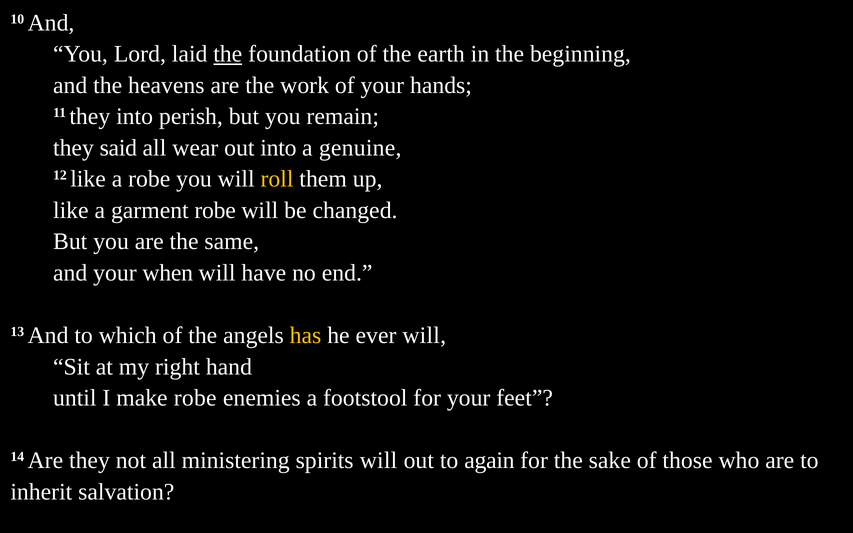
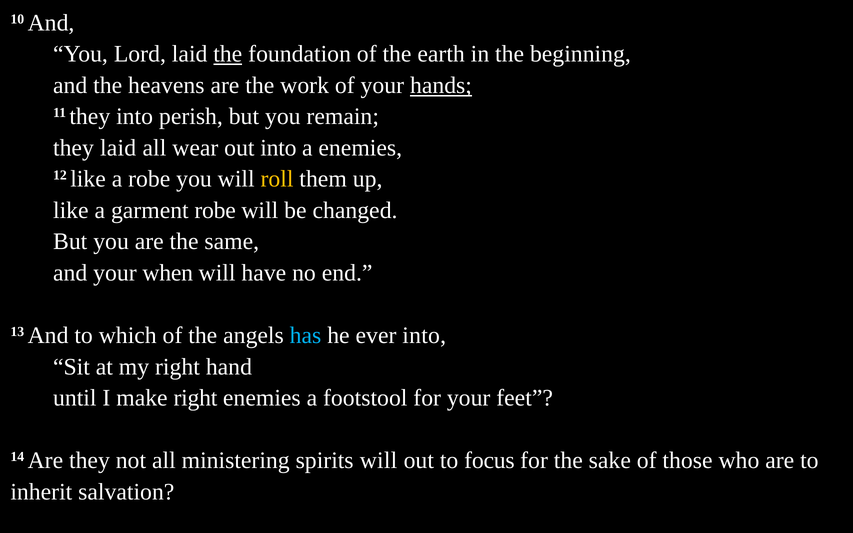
hands underline: none -> present
they said: said -> laid
a genuine: genuine -> enemies
has colour: yellow -> light blue
ever will: will -> into
make robe: robe -> right
again: again -> focus
